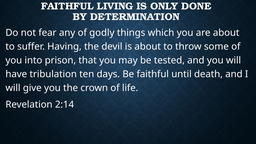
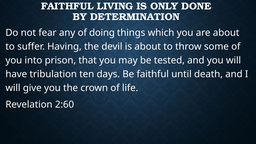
godly: godly -> doing
2:14: 2:14 -> 2:60
